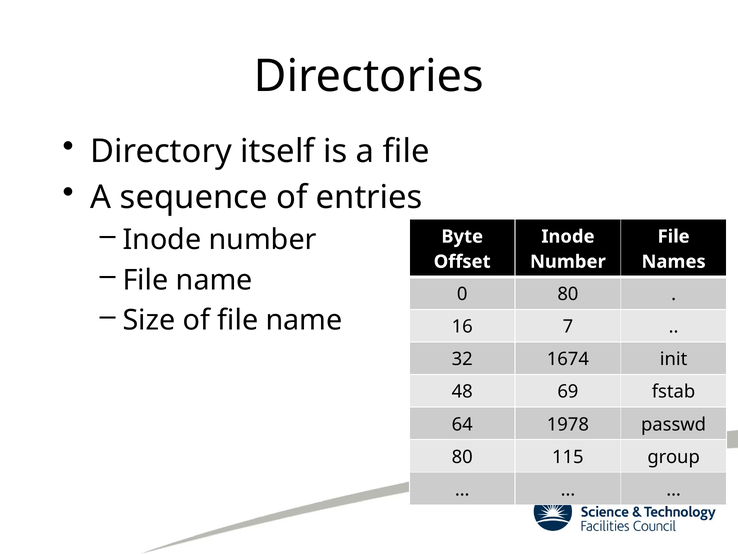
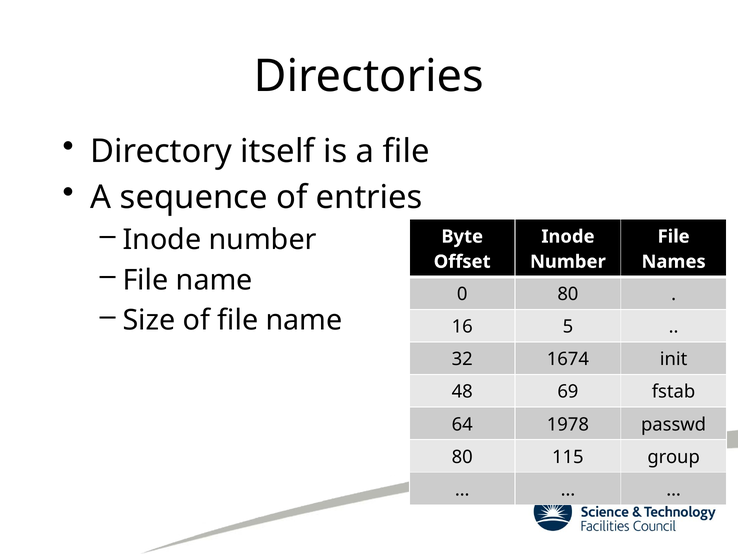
7: 7 -> 5
